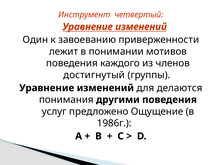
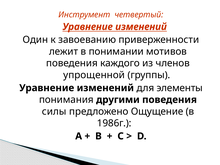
достигнутый: достигнутый -> упрощенной
делаются: делаются -> элементы
услуг: услуг -> силы
